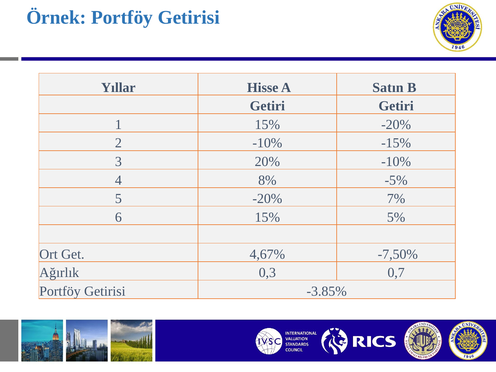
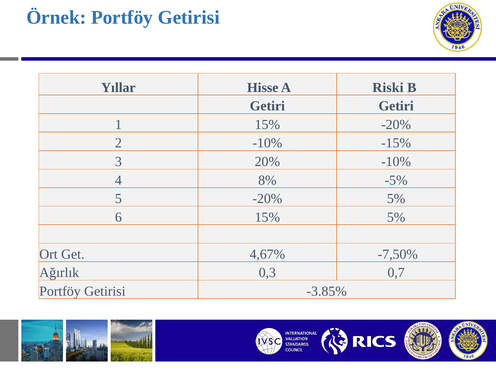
Satın: Satın -> Riski
-20% 7%: 7% -> 5%
